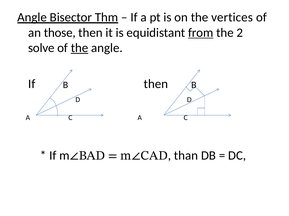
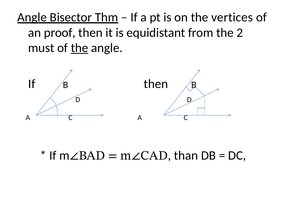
those: those -> proof
from underline: present -> none
solve: solve -> must
